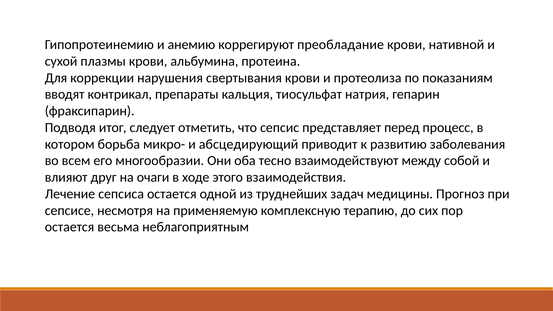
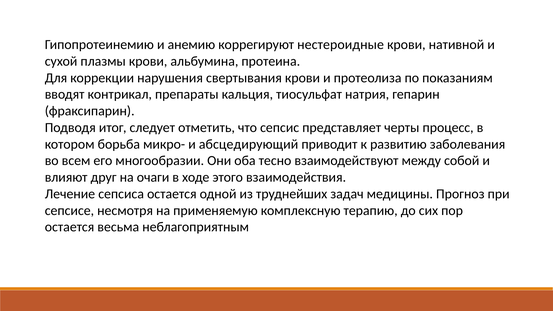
преобладание: преобладание -> нестероидные
перед: перед -> черты
